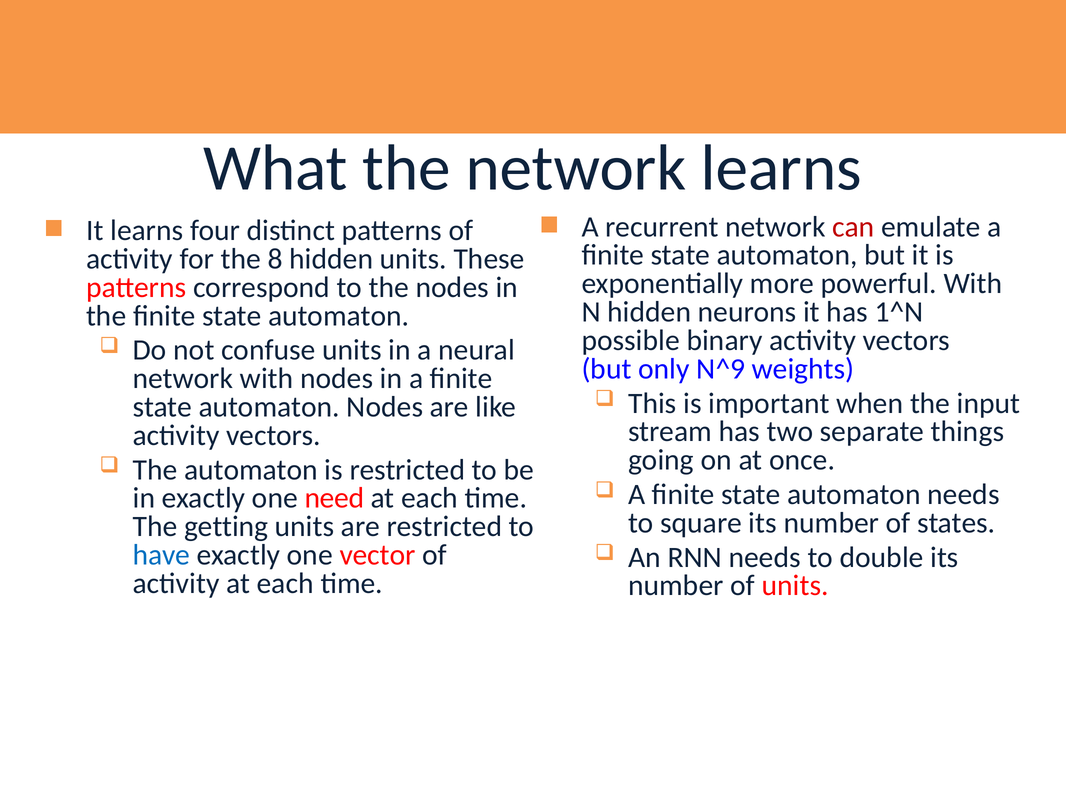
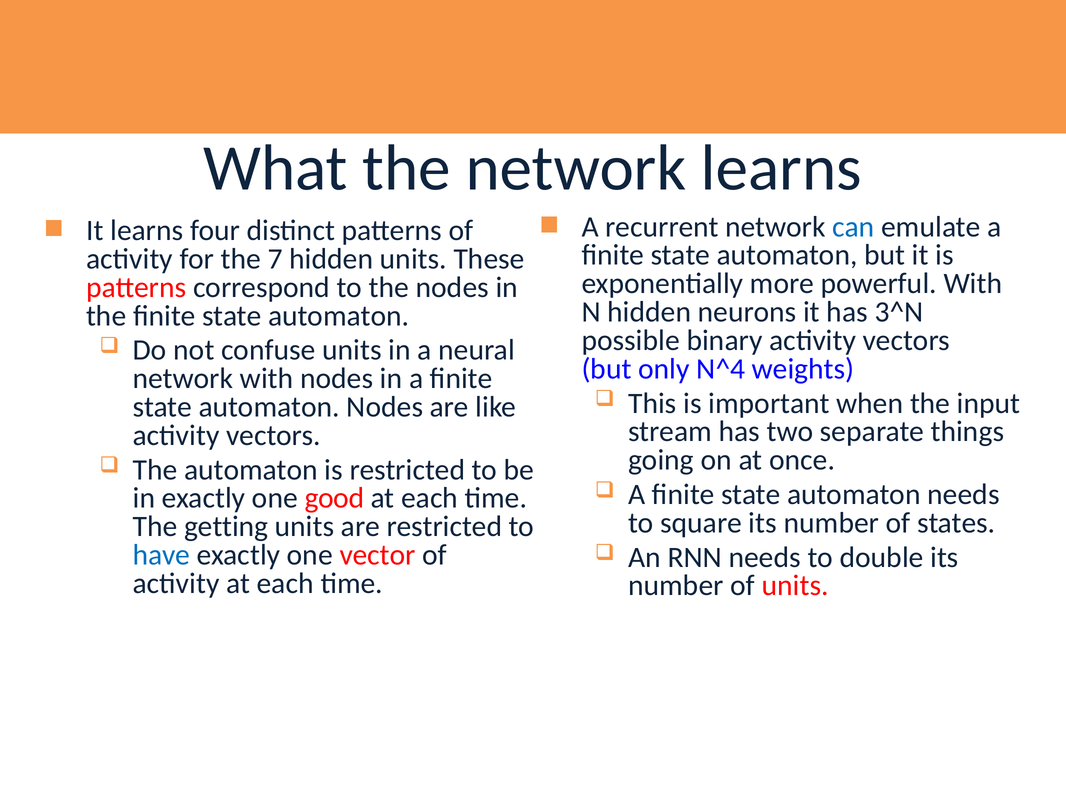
can colour: red -> blue
8: 8 -> 7
1^N: 1^N -> 3^N
N^9: N^9 -> N^4
need: need -> good
